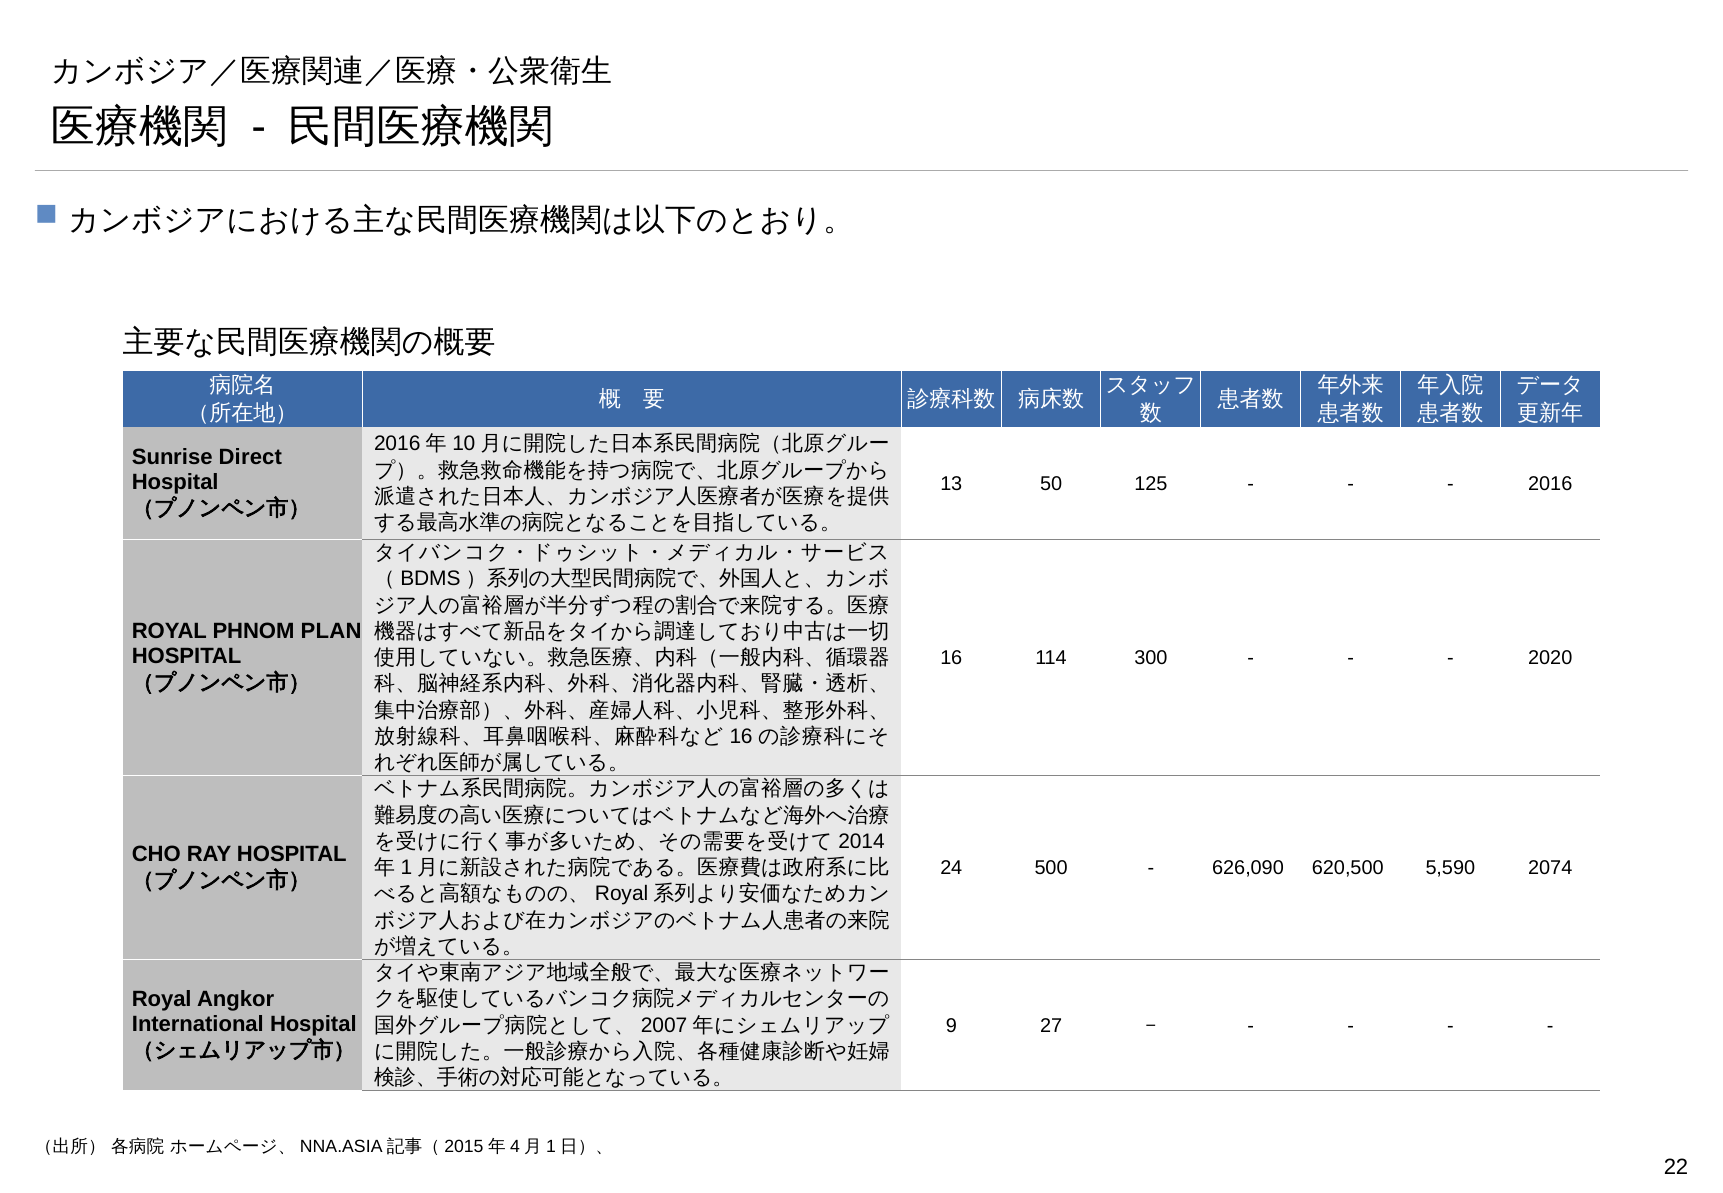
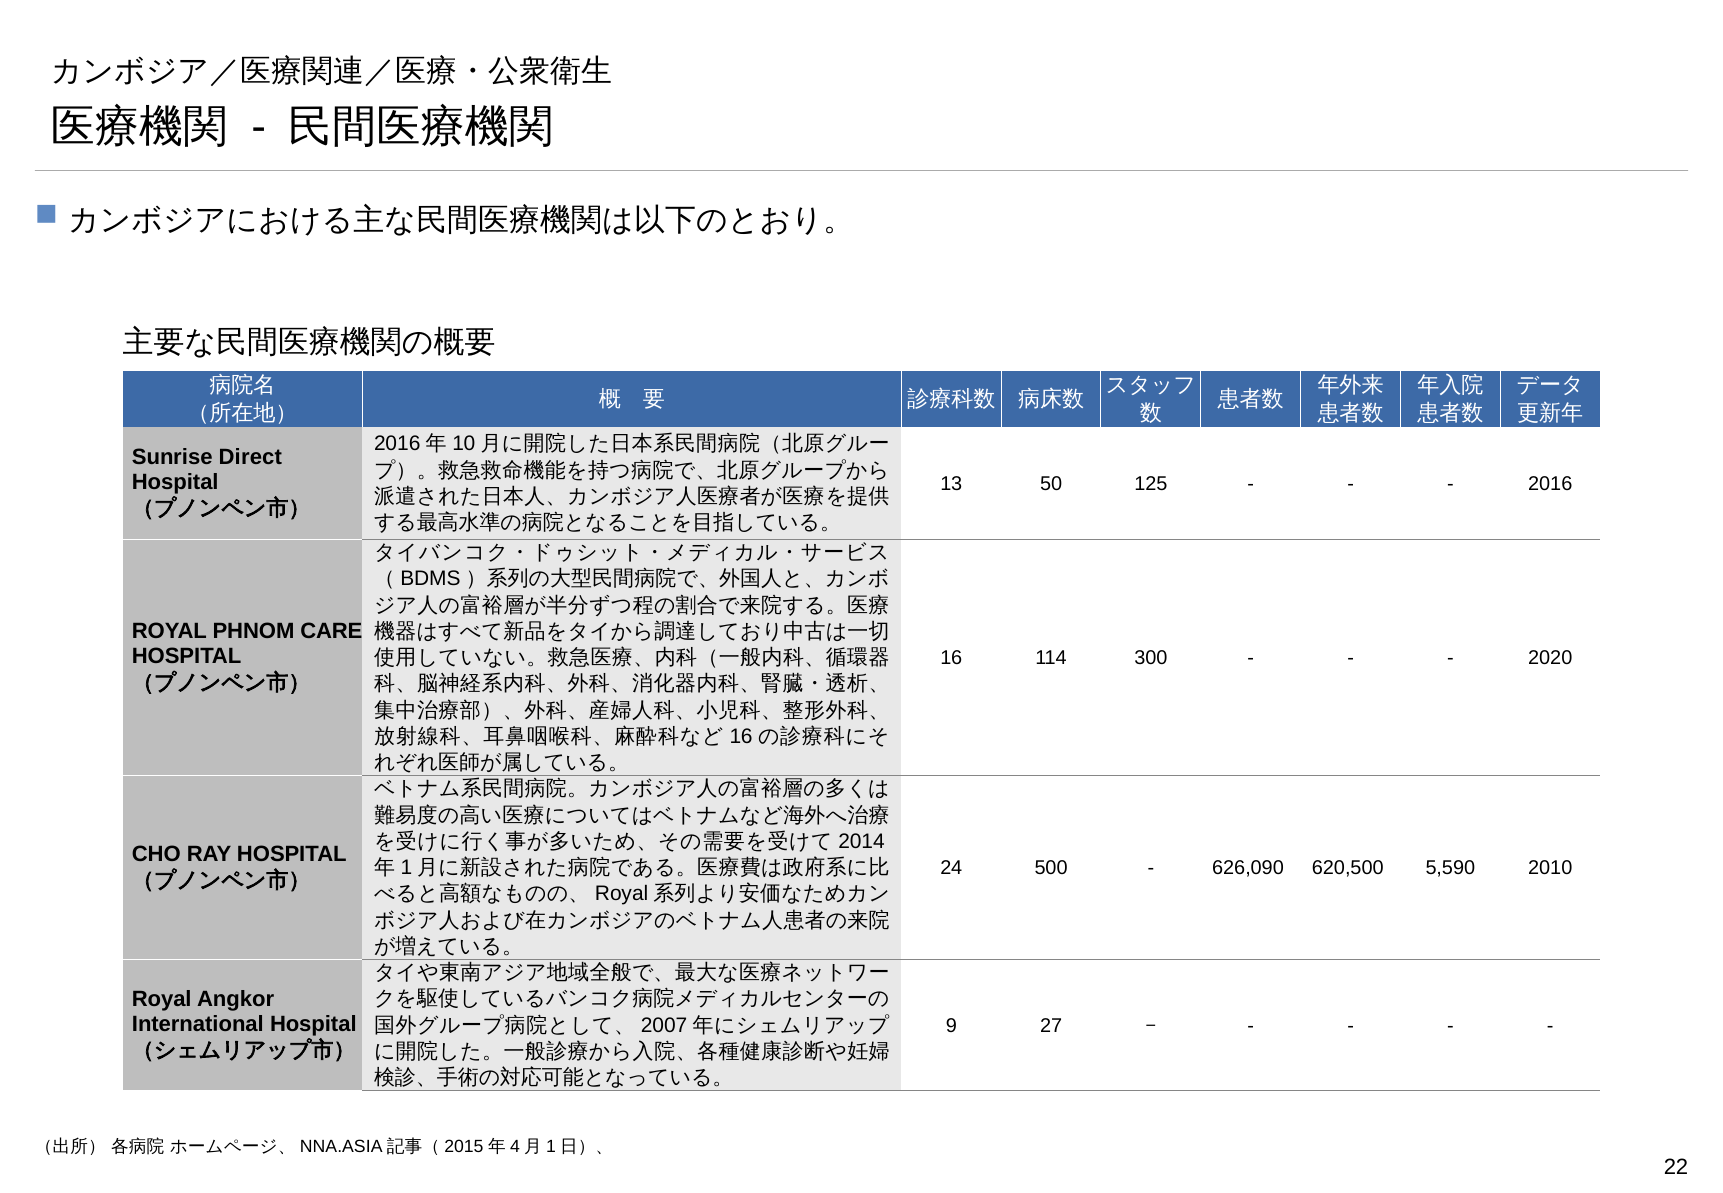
PLAN: PLAN -> CARE
2074: 2074 -> 2010
